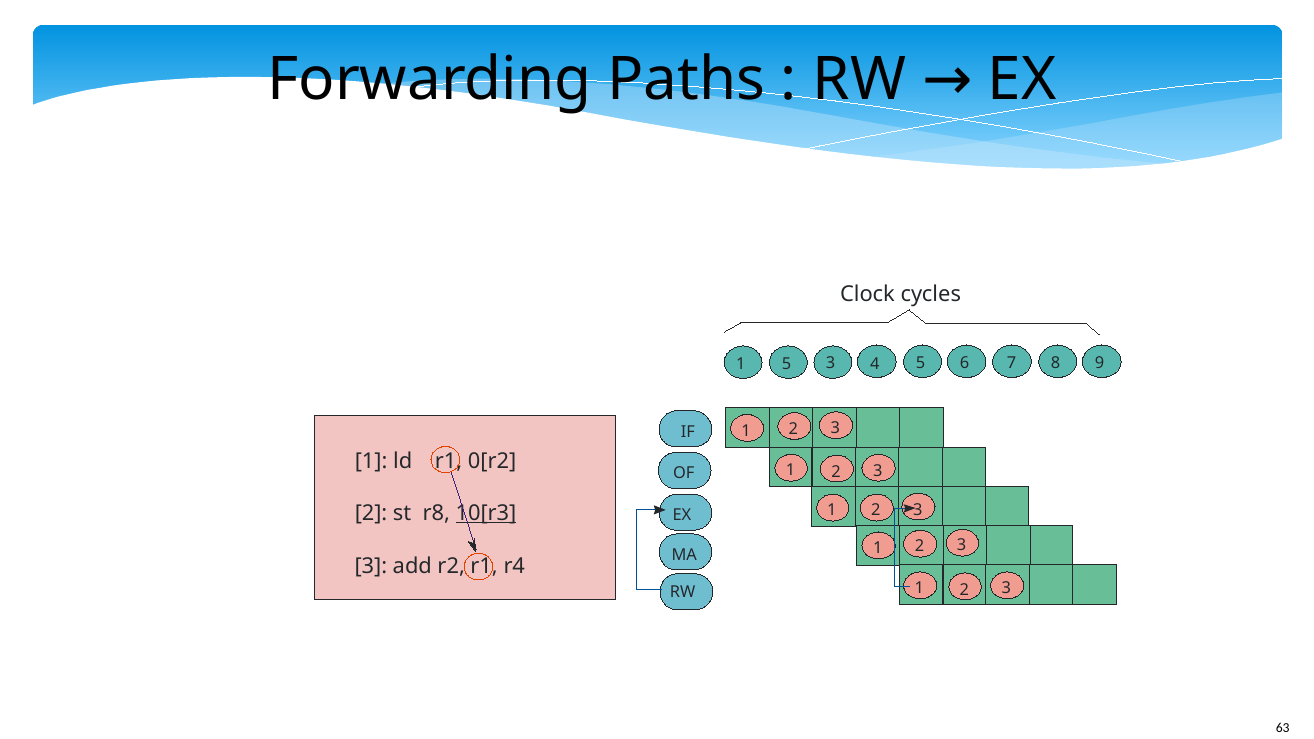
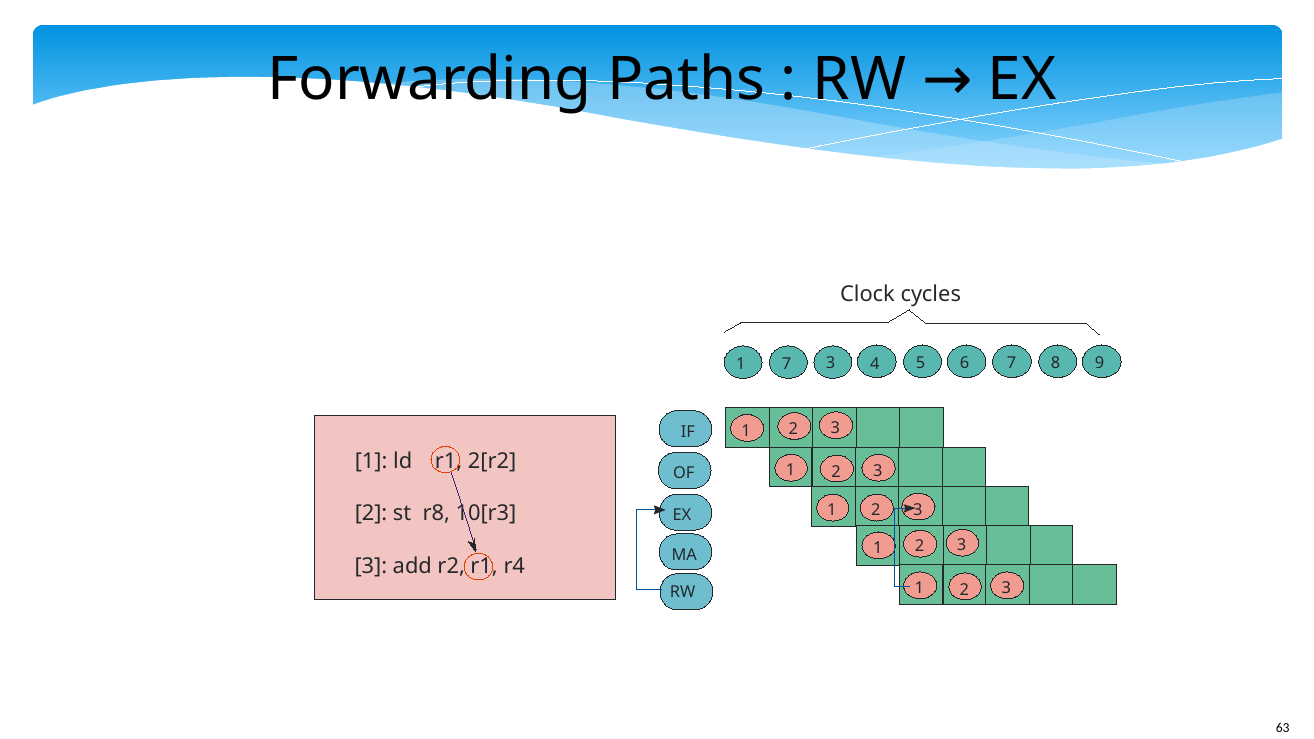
1 5: 5 -> 7
0[r2: 0[r2 -> 2[r2
10[r3 underline: present -> none
